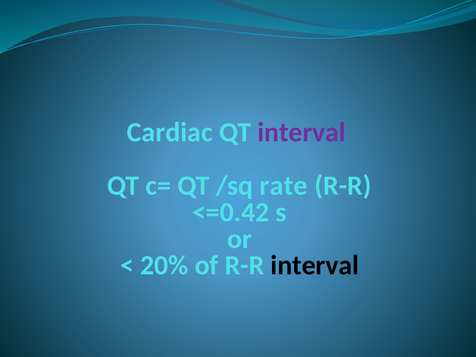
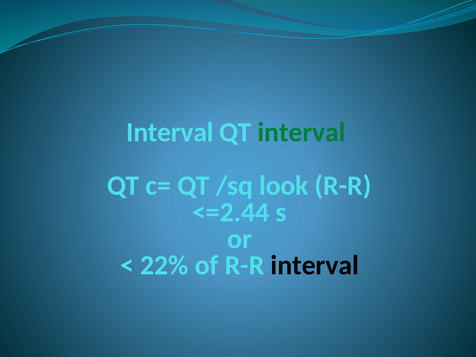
Cardiac at (170, 132): Cardiac -> Interval
interval at (302, 132) colour: purple -> green
rate: rate -> look
<=0.42: <=0.42 -> <=2.44
20%: 20% -> 22%
